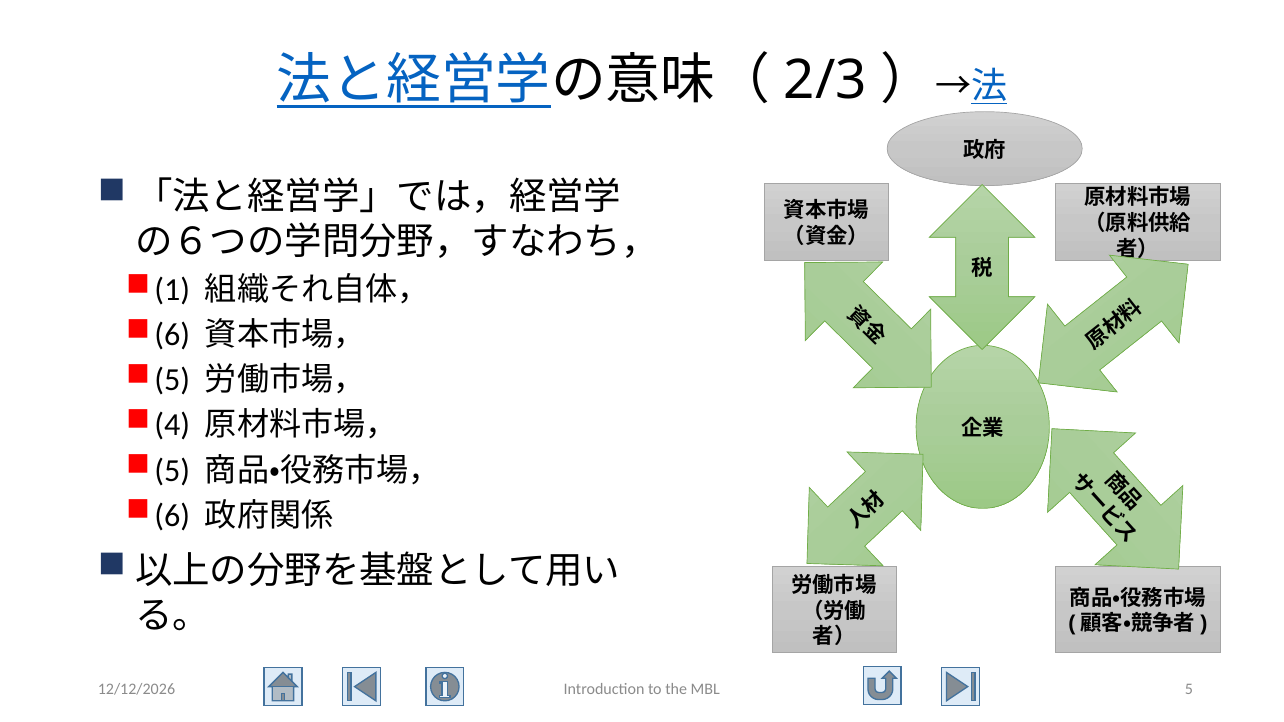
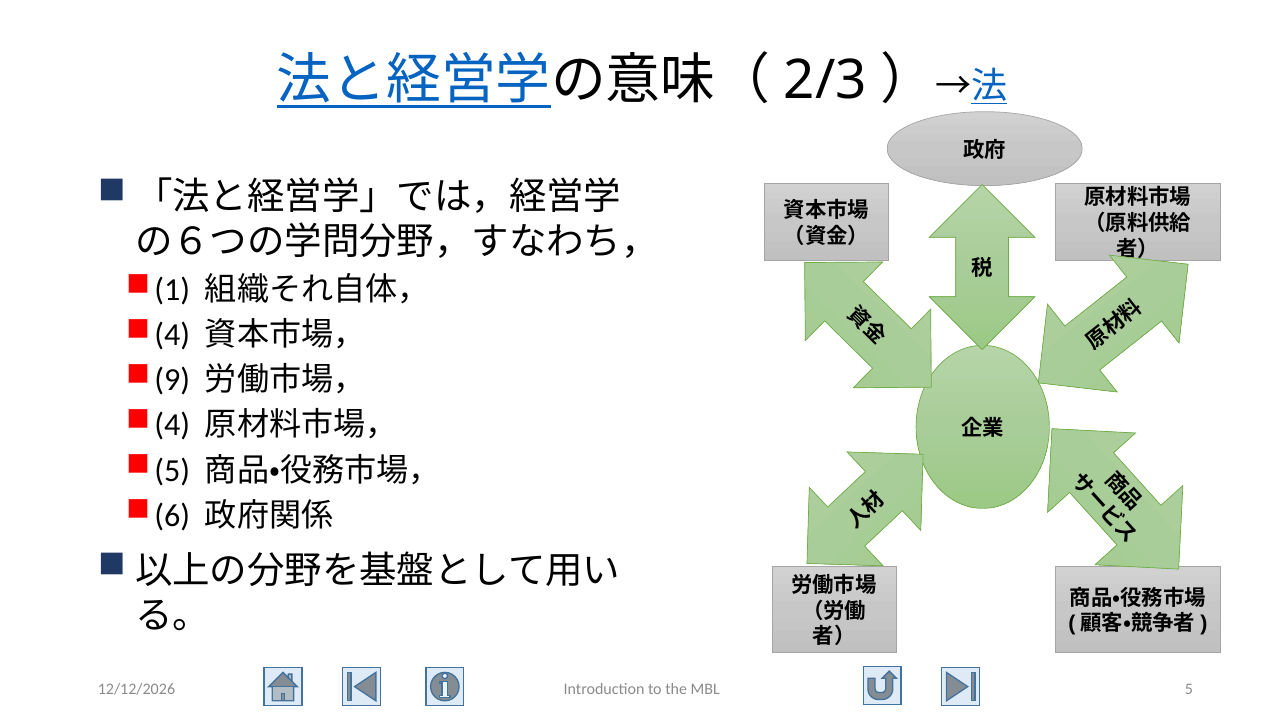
6 at (172, 335): 6 -> 4
5 at (172, 380): 5 -> 9
